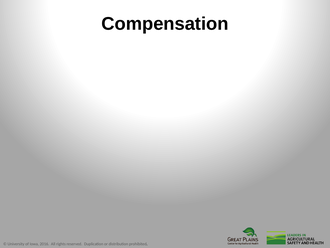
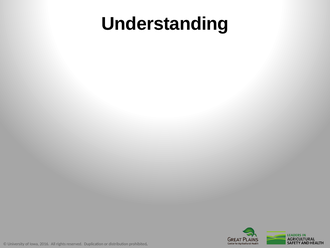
Compensation: Compensation -> Understanding
